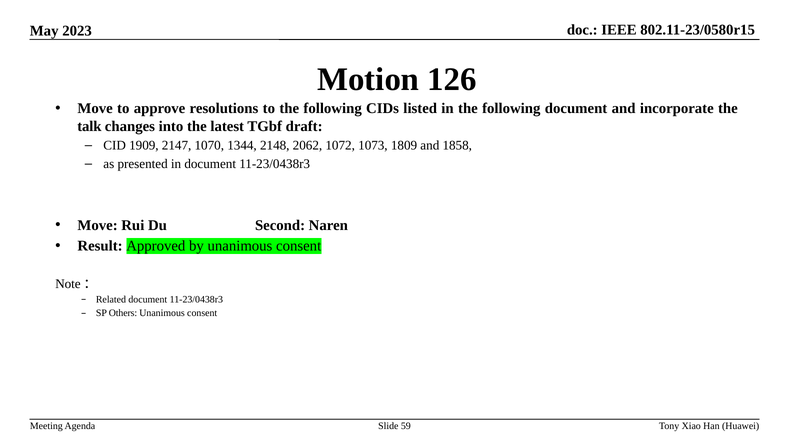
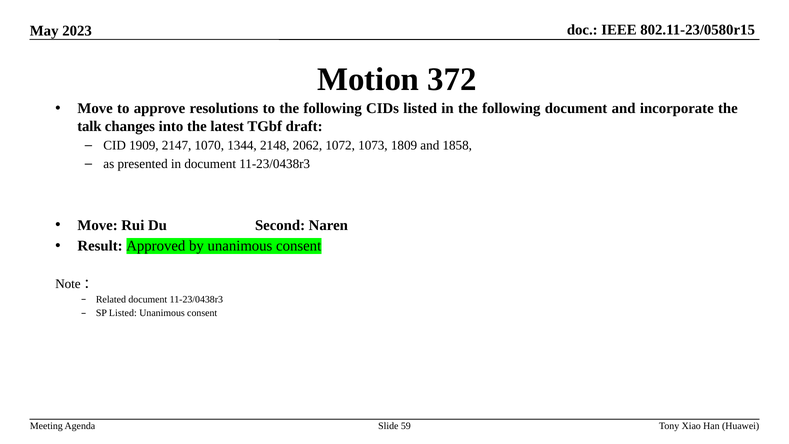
126: 126 -> 372
SP Others: Others -> Listed
